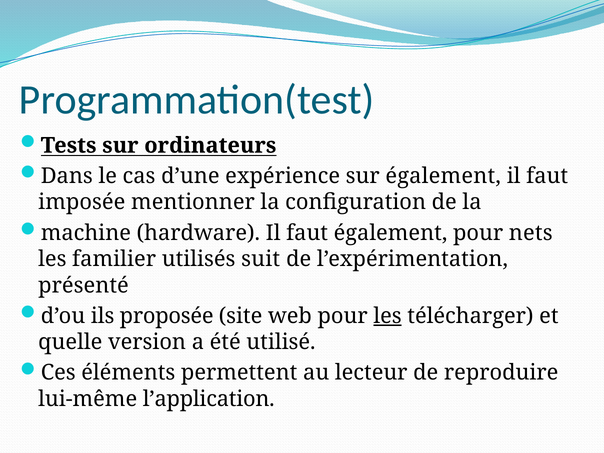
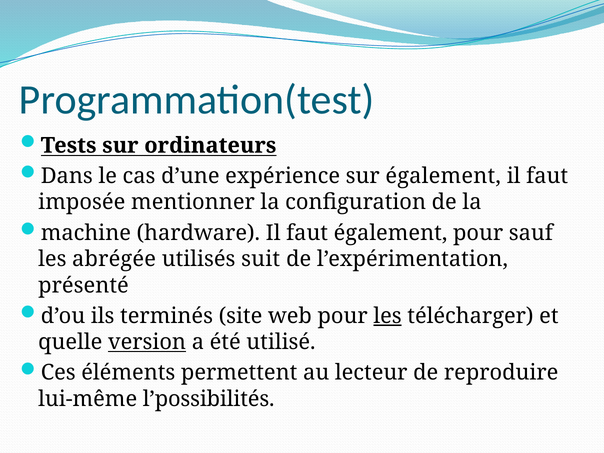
nets: nets -> sauf
familier: familier -> abrégée
proposée: proposée -> terminés
version underline: none -> present
l’application: l’application -> l’possibilités
